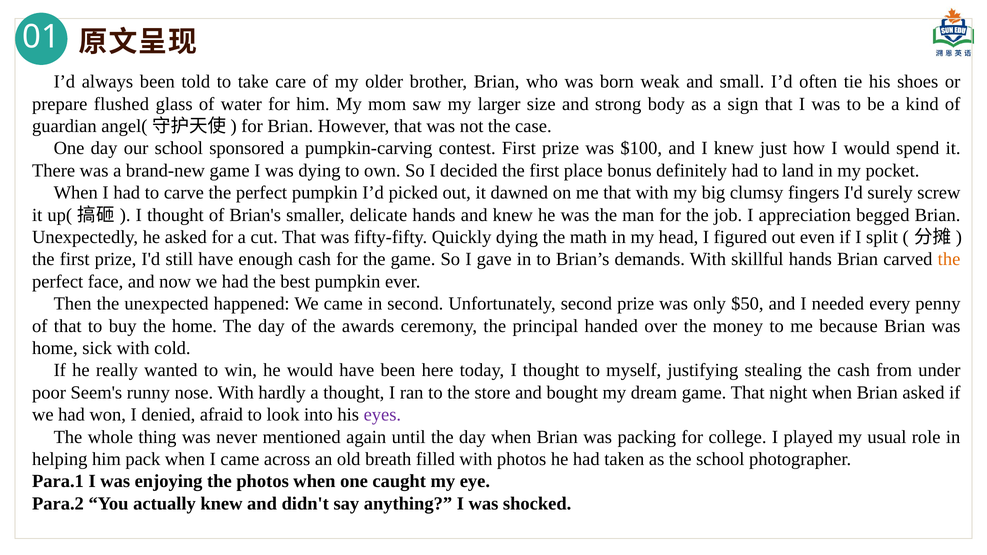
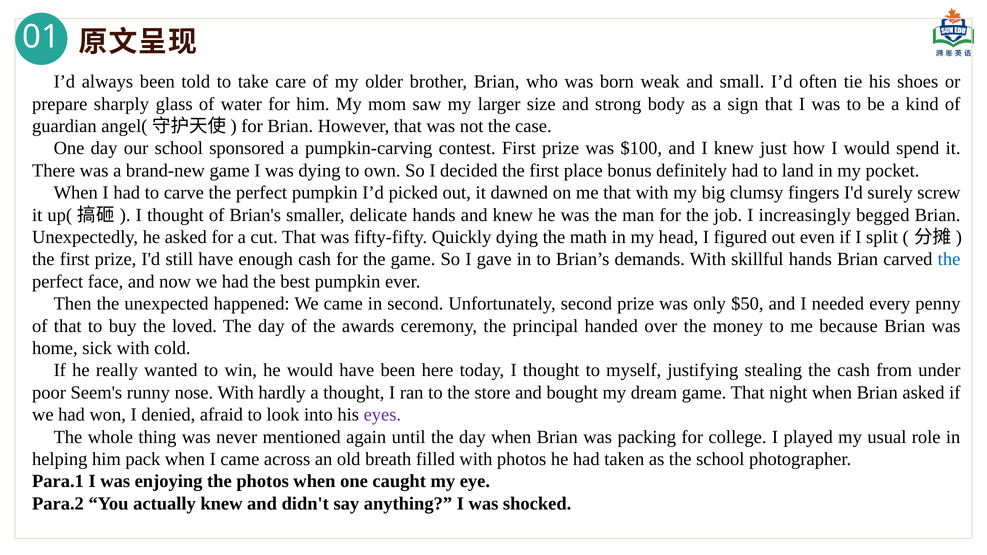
flushed: flushed -> sharply
appreciation: appreciation -> increasingly
the at (949, 259) colour: orange -> blue
the home: home -> loved
